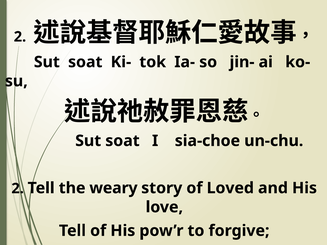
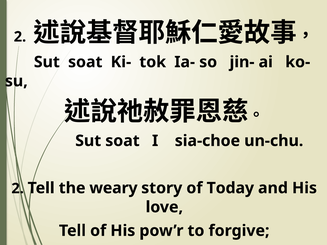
Loved: Loved -> Today
